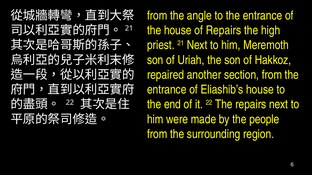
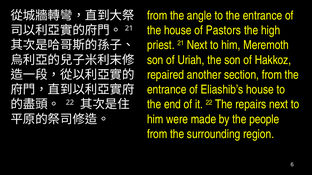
of Repairs: Repairs -> Pastors
